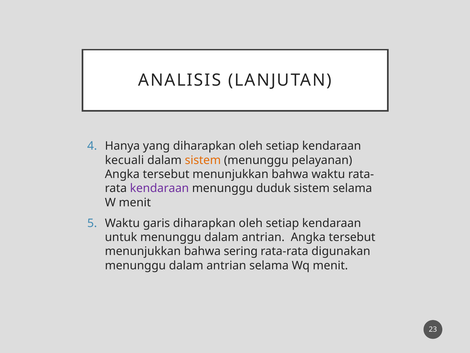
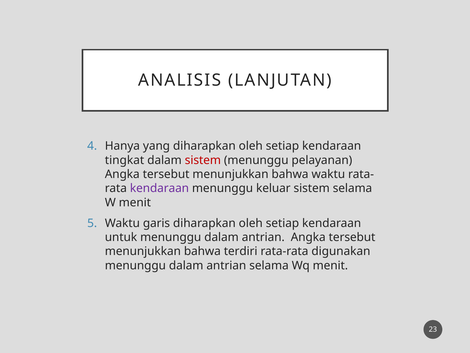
kecuali: kecuali -> tingkat
sistem at (203, 160) colour: orange -> red
duduk: duduk -> keluar
sering: sering -> terdiri
